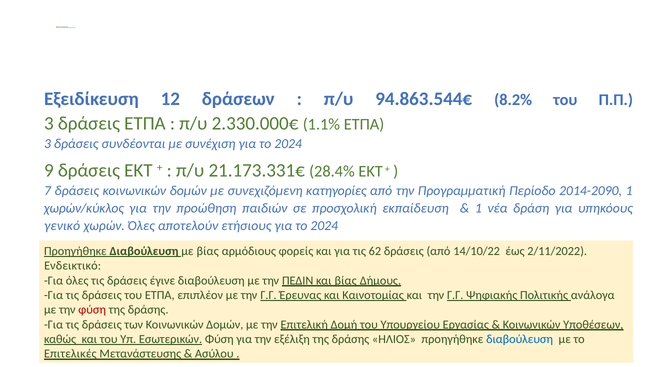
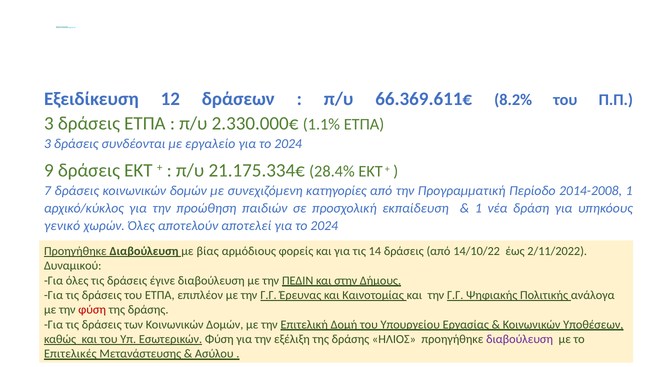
94.863.544€: 94.863.544€ -> 66.369.611€
συνέχιση: συνέχιση -> εργαλείο
21.173.331€: 21.173.331€ -> 21.175.334€
2014-2090: 2014-2090 -> 2014-2008
χωρών/κύκλος: χωρών/κύκλος -> αρχικό/κύκλος
ετήσιους: ετήσιους -> αποτελεί
62: 62 -> 14
Ενδεικτικό: Ενδεικτικό -> Δυναμικού
και βίας: βίας -> στην
διαβούλευση at (520, 339) colour: blue -> purple
